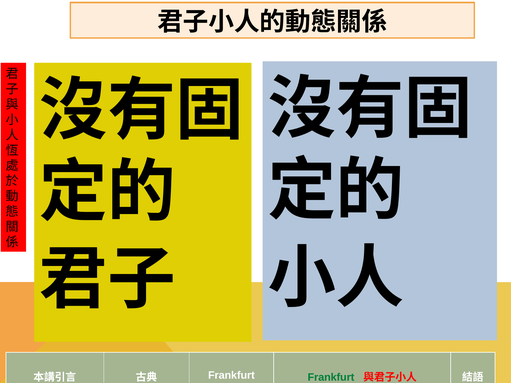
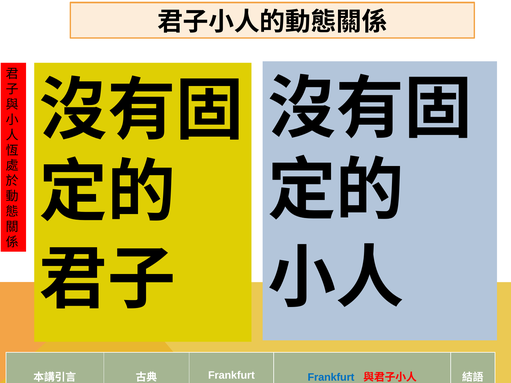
Frankfurt at (331, 378) colour: green -> blue
